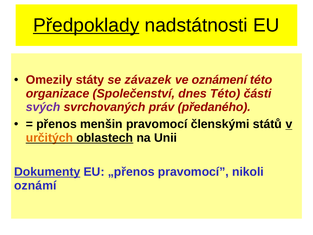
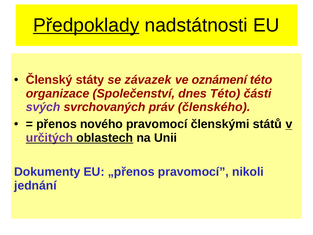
Omezily: Omezily -> Členský
předaného: předaného -> členského
menšin: menšin -> nového
určitých colour: orange -> purple
Dokumenty underline: present -> none
oznámí: oznámí -> jednání
